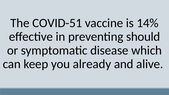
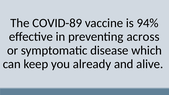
COVID-51: COVID-51 -> COVID-89
14%: 14% -> 94%
should: should -> across
